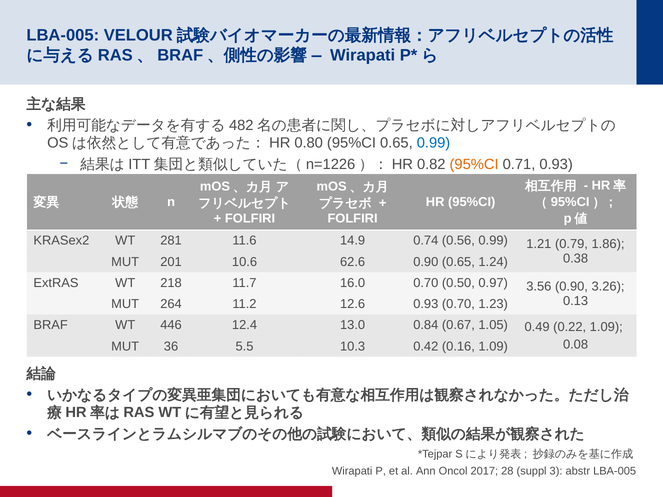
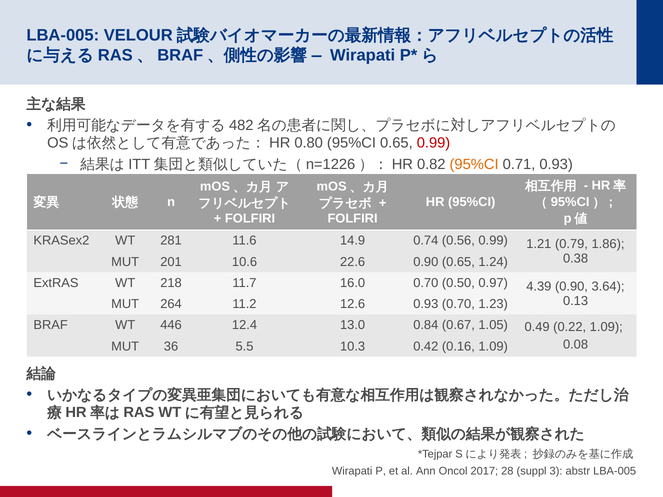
0.99 at (434, 143) colour: blue -> red
62.6: 62.6 -> 22.6
3.56: 3.56 -> 4.39
3.26: 3.26 -> 3.64
